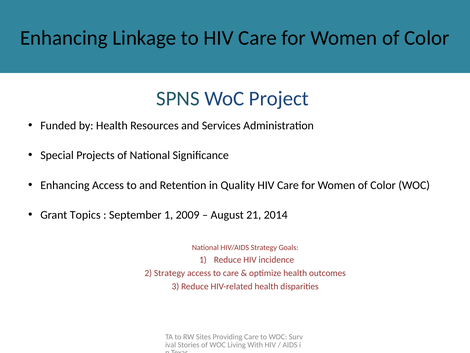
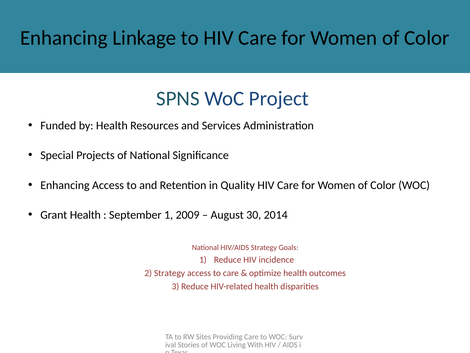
Grant Topics: Topics -> Health
21: 21 -> 30
